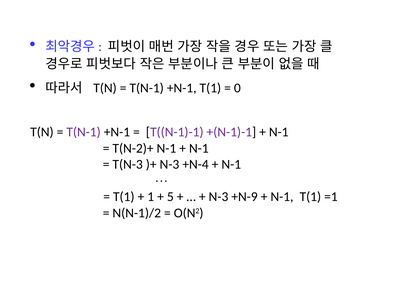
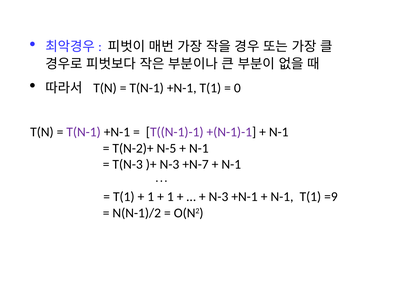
T(N-2)+ N-1: N-1 -> N-5
+N-4: +N-4 -> +N-7
5 at (170, 197): 5 -> 1
N-3 +N-9: +N-9 -> +N-1
=1: =1 -> =9
